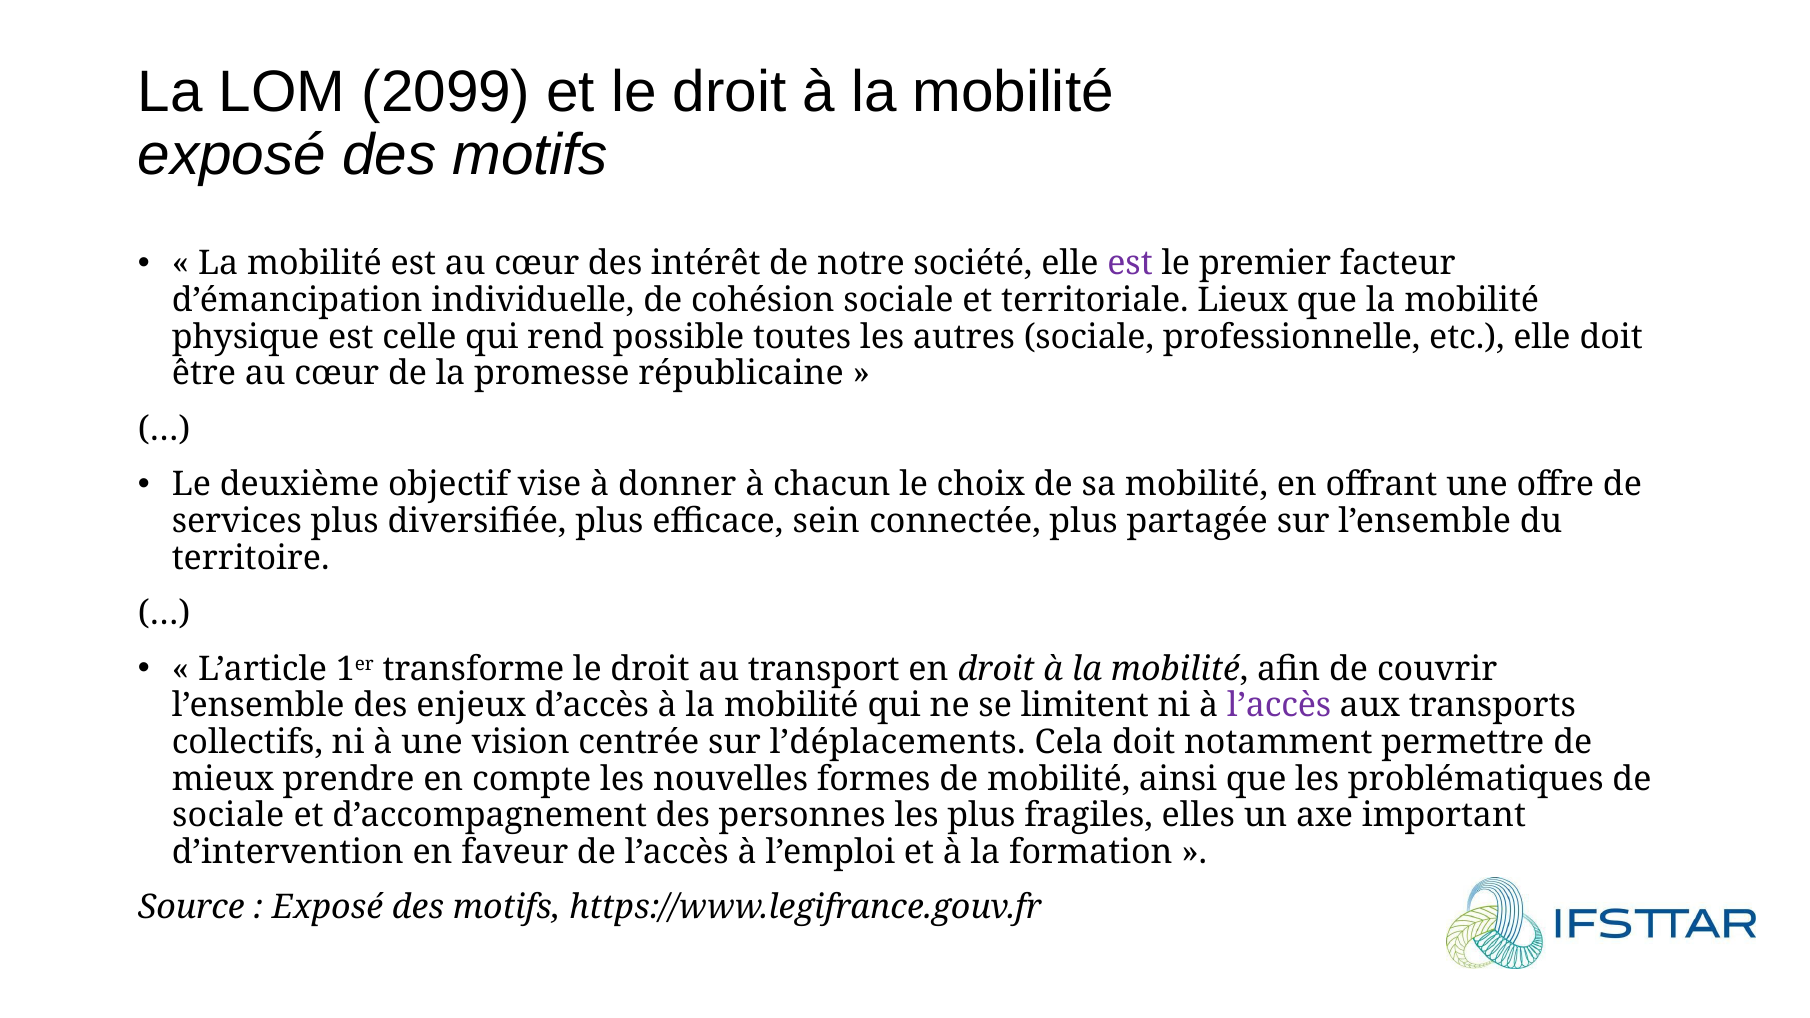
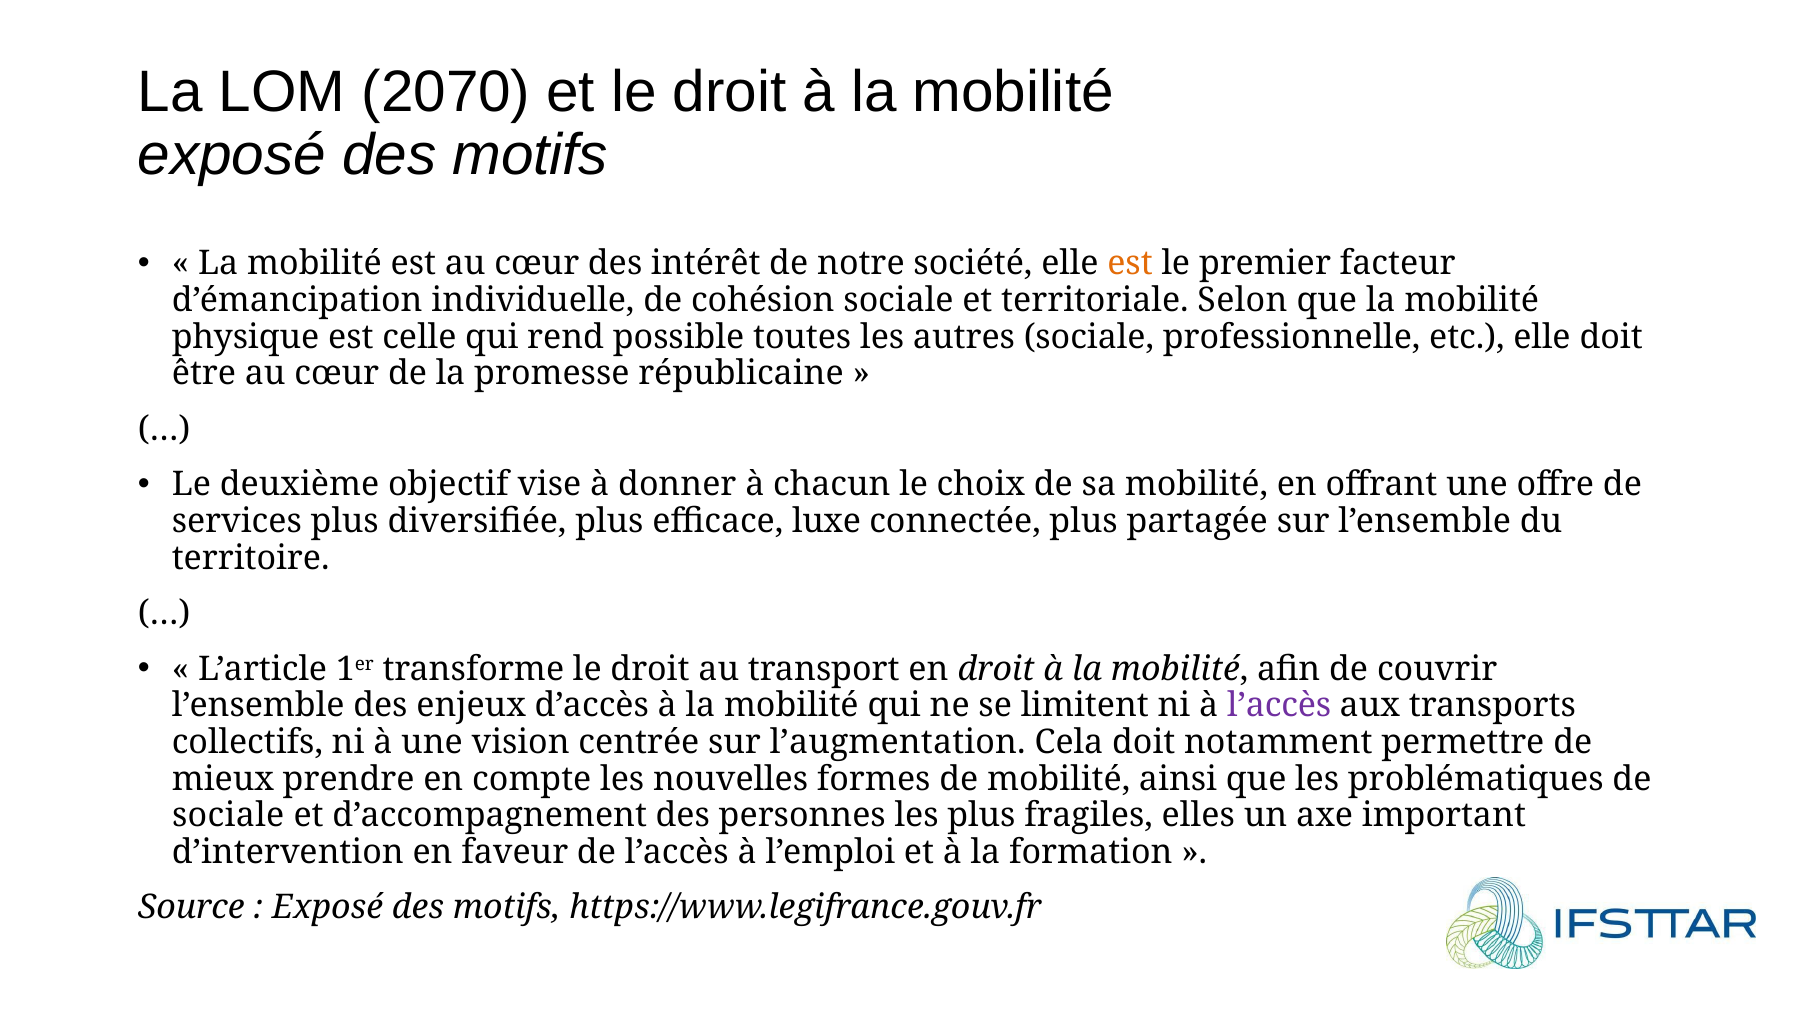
2099: 2099 -> 2070
est at (1130, 264) colour: purple -> orange
Lieux: Lieux -> Selon
sein: sein -> luxe
l’déplacements: l’déplacements -> l’augmentation
